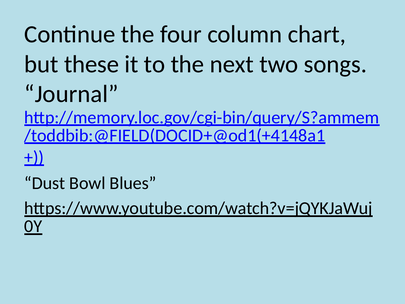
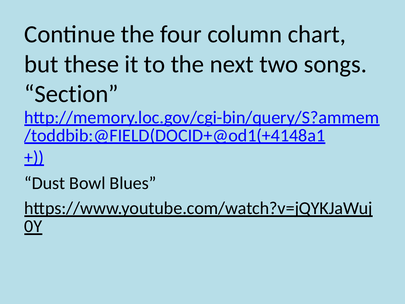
Journal: Journal -> Section
